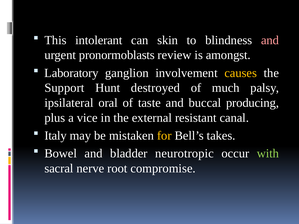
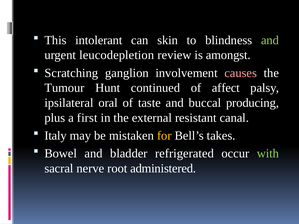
and at (270, 40) colour: pink -> light green
pronormoblasts: pronormoblasts -> leucodepletion
Laboratory: Laboratory -> Scratching
causes colour: yellow -> pink
Support: Support -> Tumour
destroyed: destroyed -> continued
much: much -> affect
vice: vice -> first
neurotropic: neurotropic -> refrigerated
compromise: compromise -> administered
